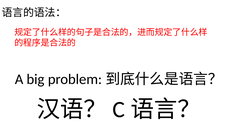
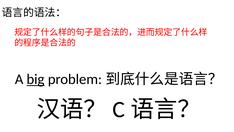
big underline: none -> present
